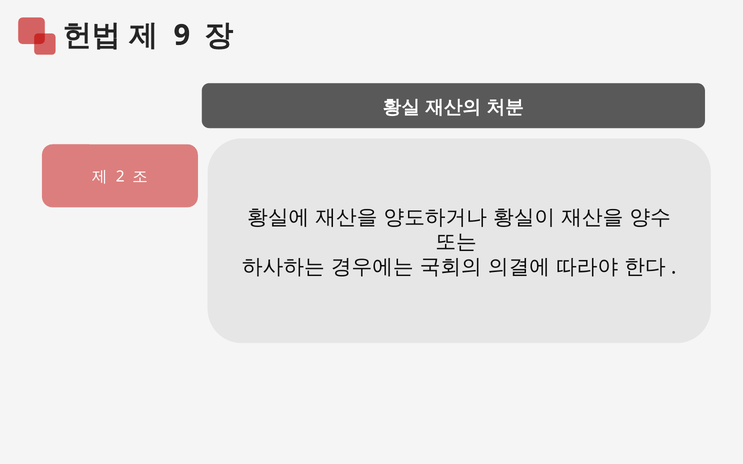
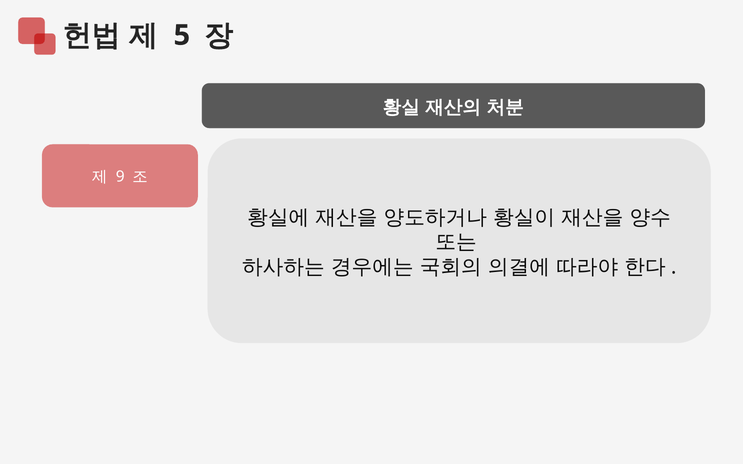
9: 9 -> 5
2: 2 -> 9
